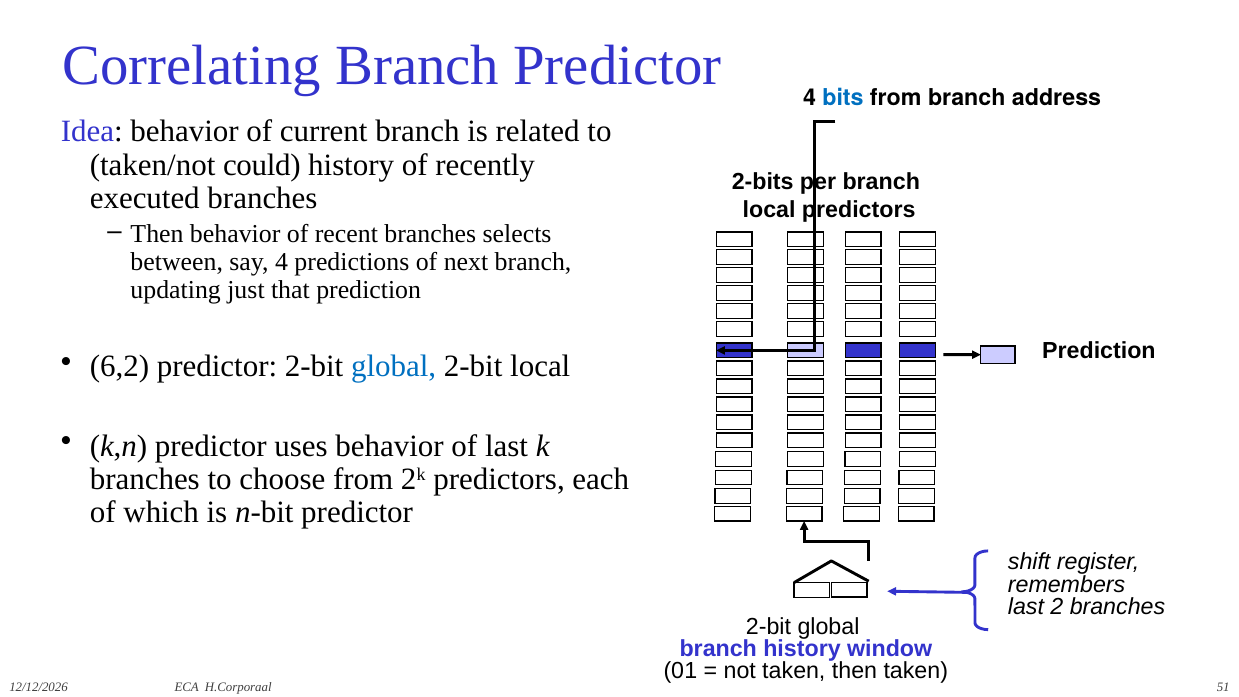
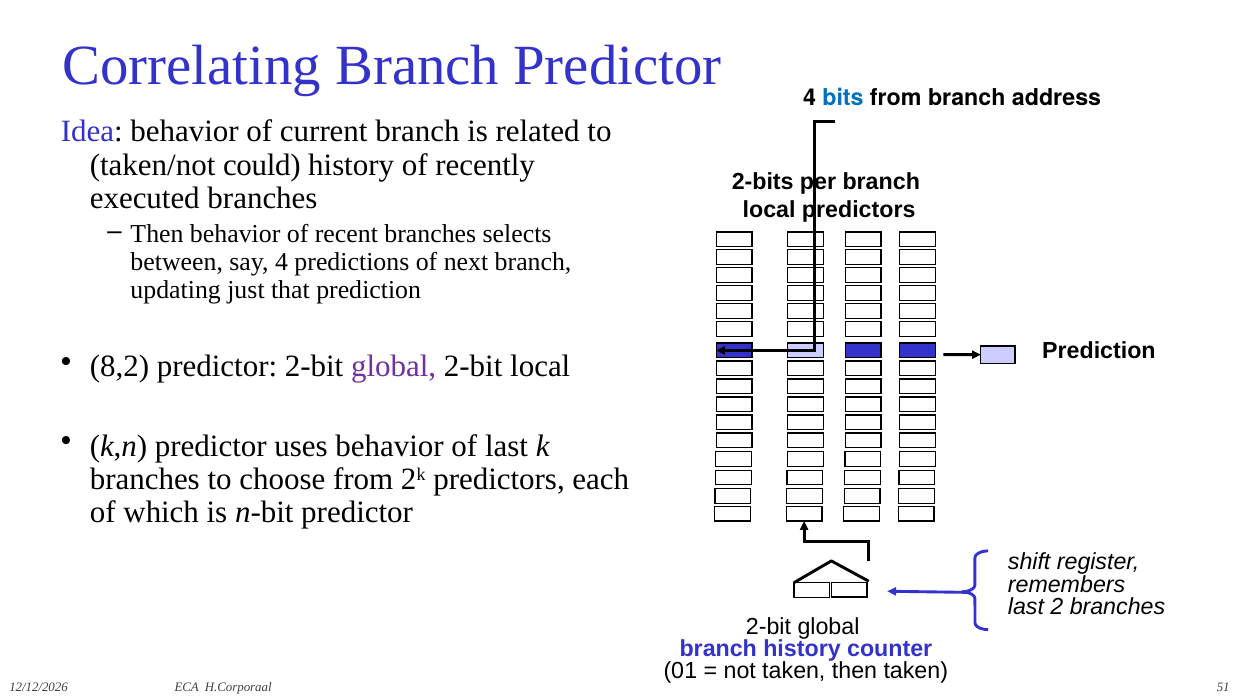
6,2: 6,2 -> 8,2
global at (394, 367) colour: blue -> purple
window: window -> counter
